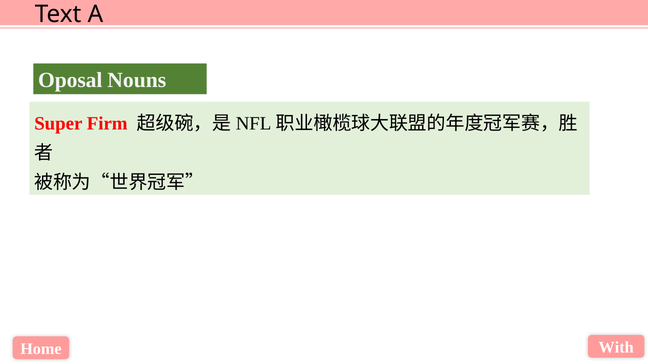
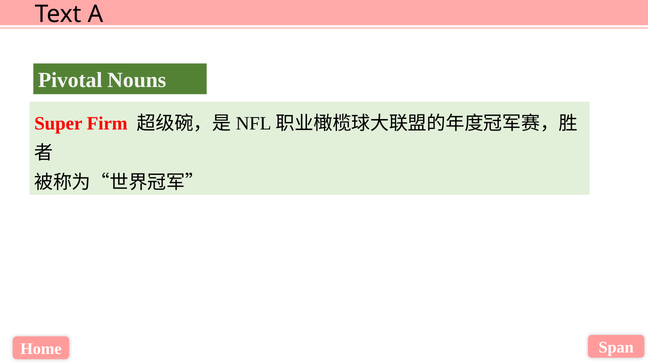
Oposal: Oposal -> Pivotal
With: With -> Span
